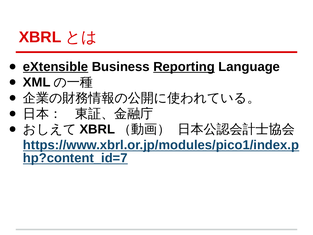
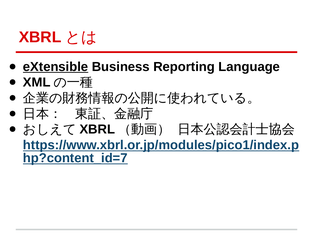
Reporting underline: present -> none
